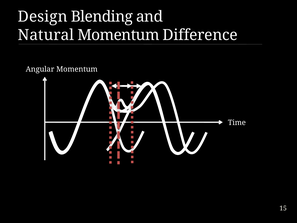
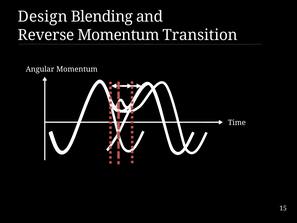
Natural: Natural -> Reverse
Difference: Difference -> Transition
